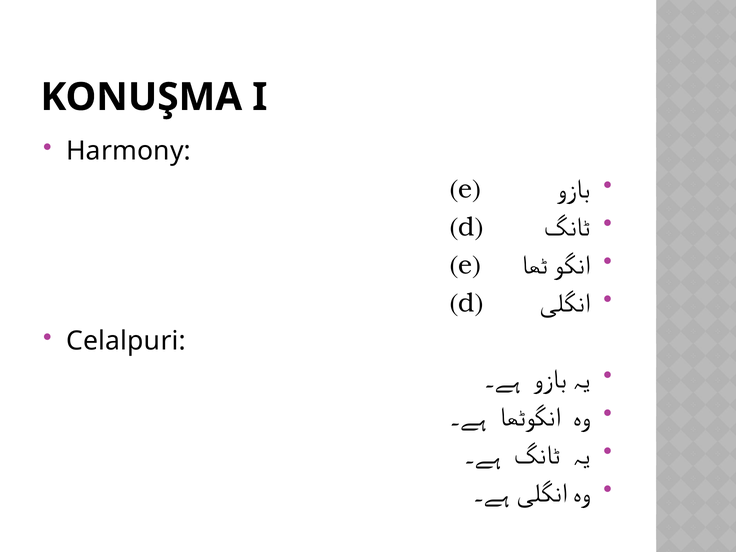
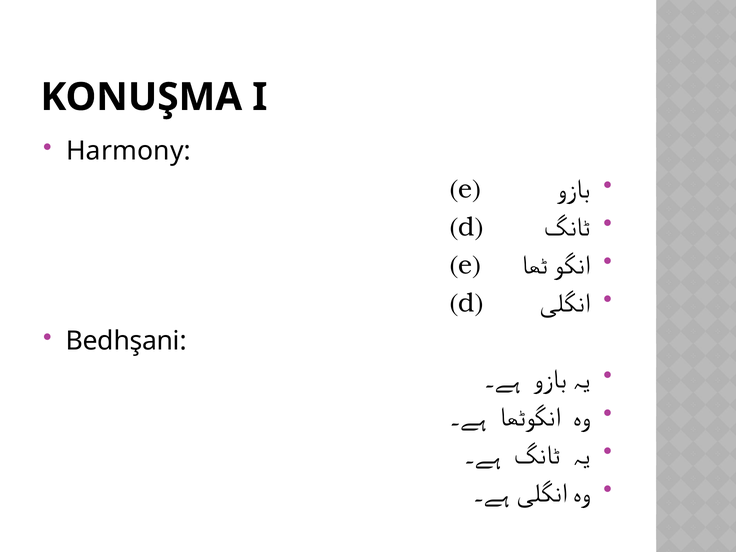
Celalpuri: Celalpuri -> Bedhşani
